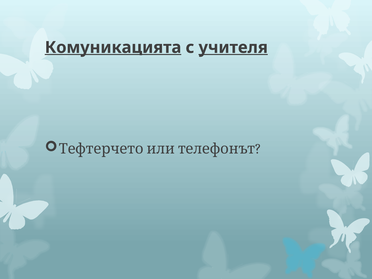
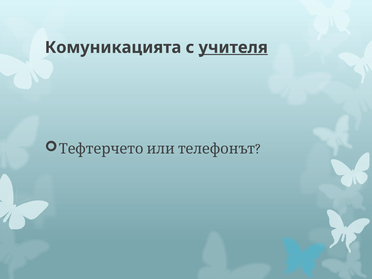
Комуникацията underline: present -> none
